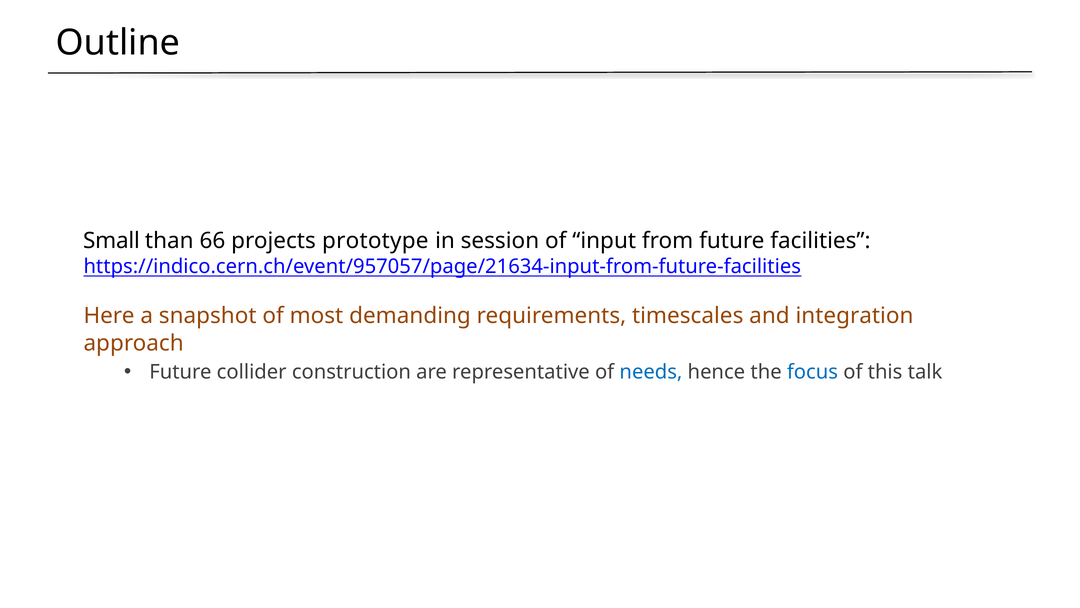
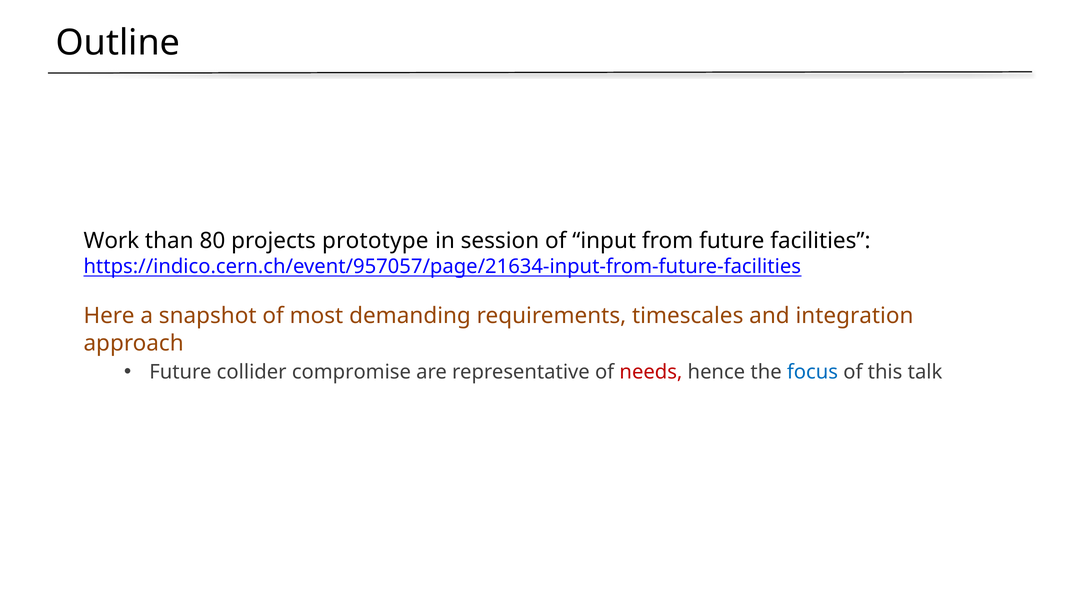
Small: Small -> Work
66: 66 -> 80
construction: construction -> compromise
needs colour: blue -> red
